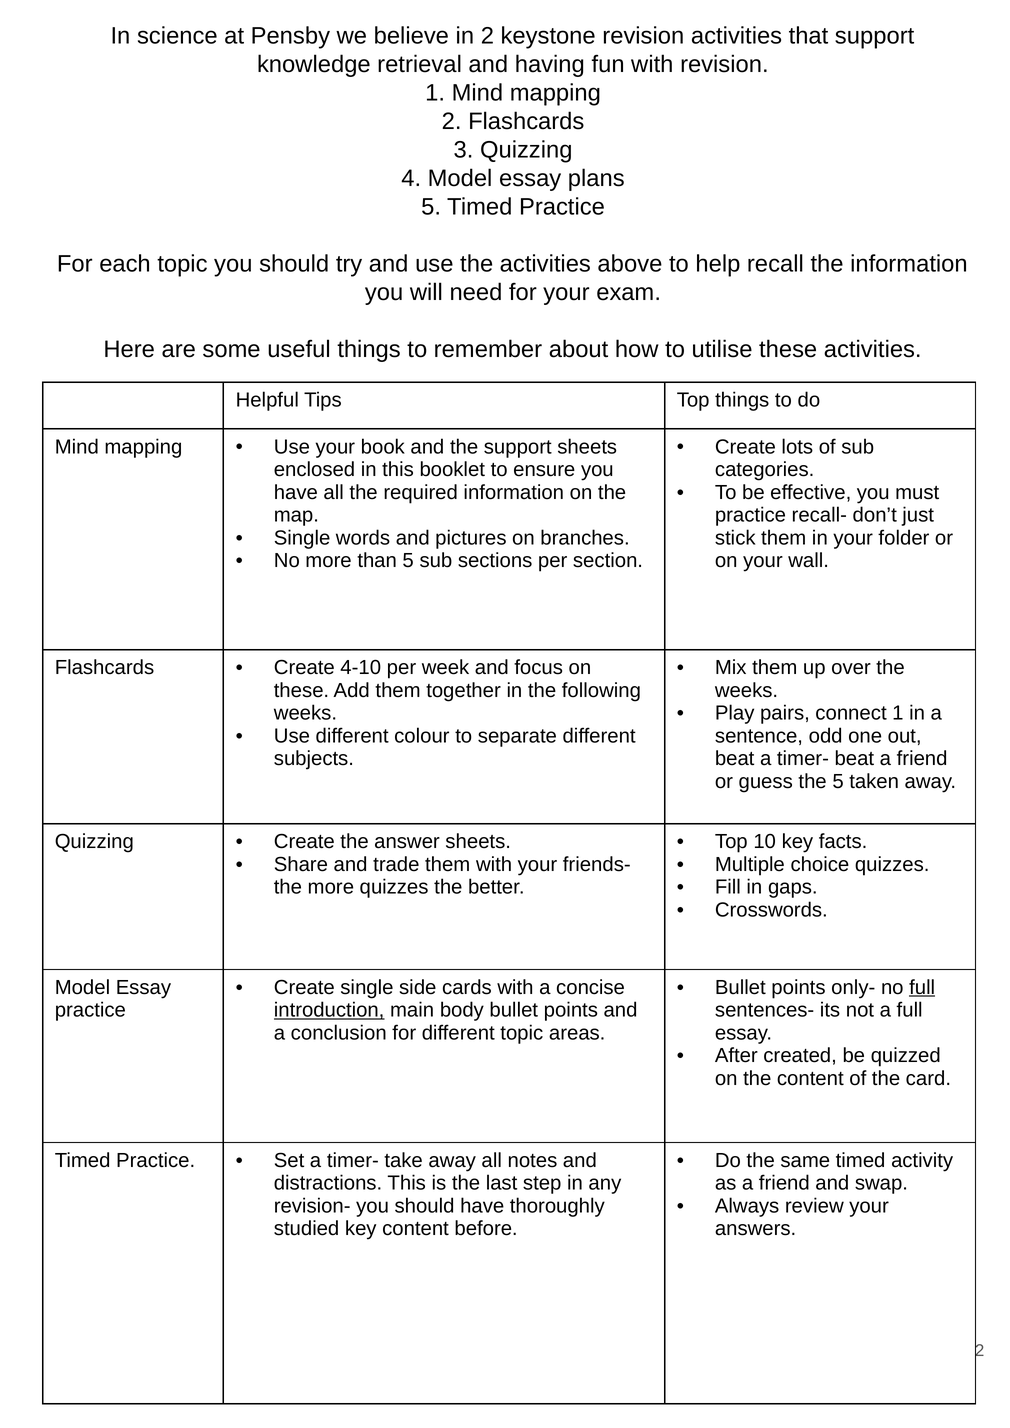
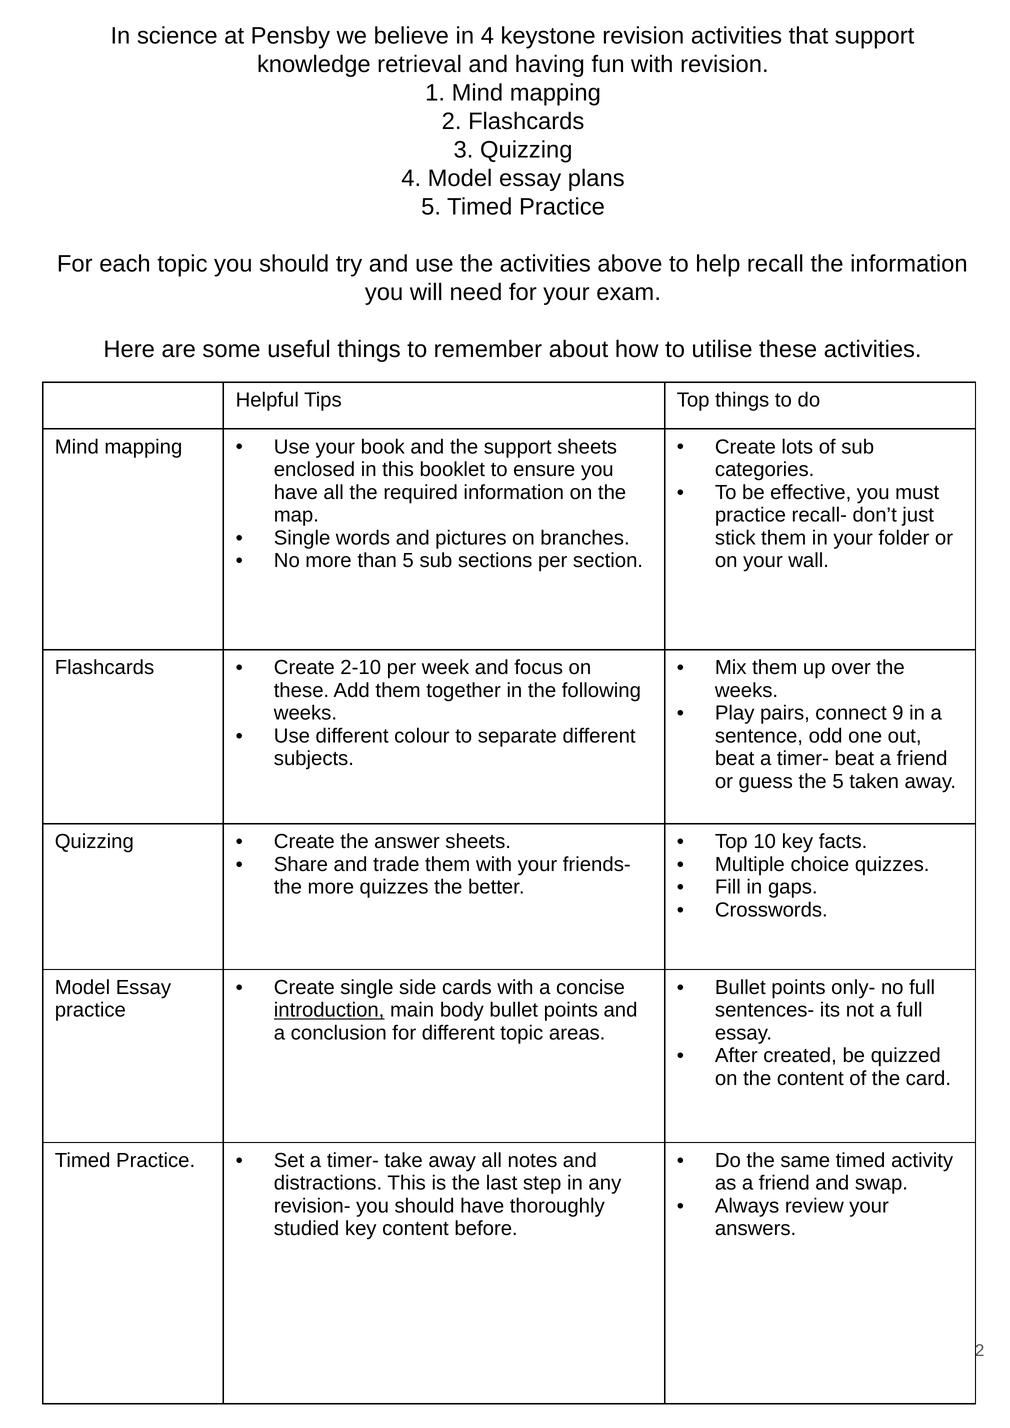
in 2: 2 -> 4
4-10: 4-10 -> 2-10
connect 1: 1 -> 9
full at (922, 988) underline: present -> none
